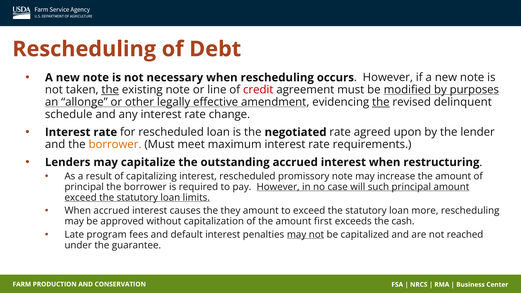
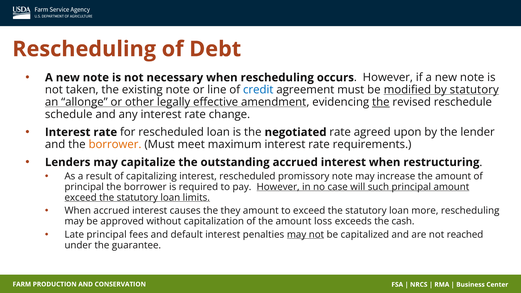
the at (110, 90) underline: present -> none
credit colour: red -> blue
by purposes: purposes -> statutory
delinquent: delinquent -> reschedule
first: first -> loss
Late program: program -> principal
